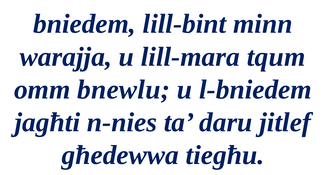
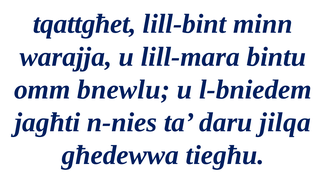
bniedem: bniedem -> tqattgħet
tqum: tqum -> bintu
jitlef: jitlef -> jilqa
